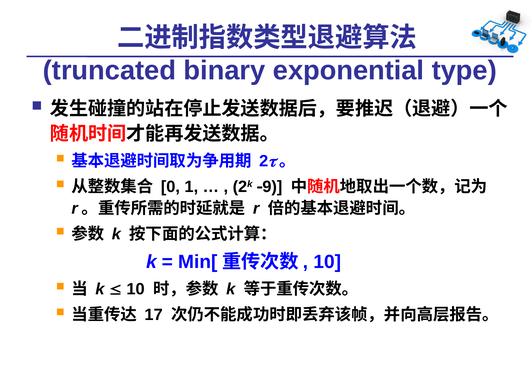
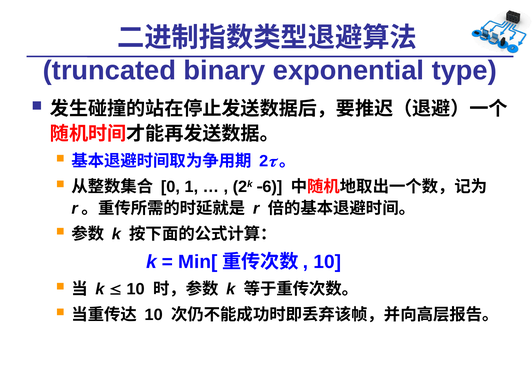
9: 9 -> 6
17 at (154, 315): 17 -> 10
